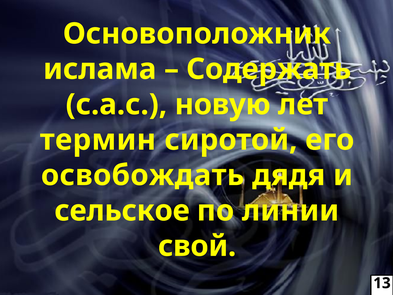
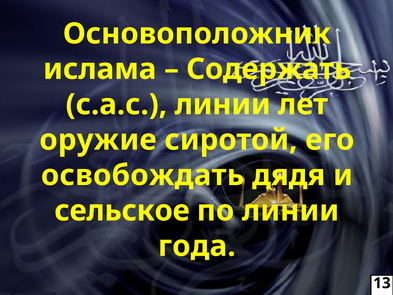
с.а.с новую: новую -> линии
термин: термин -> оружие
свой: свой -> года
